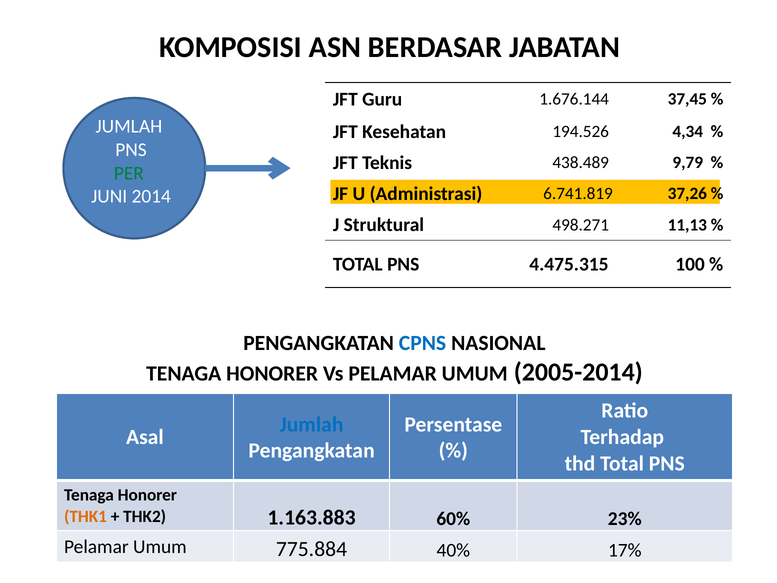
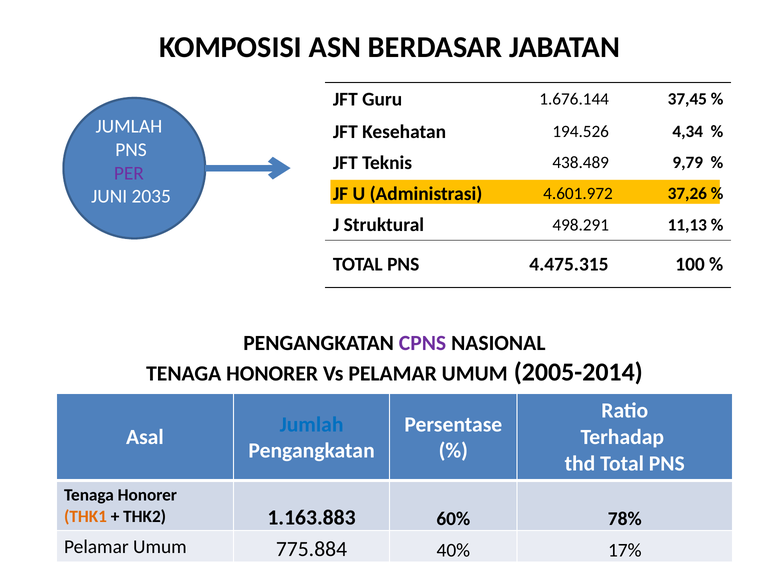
PER colour: green -> purple
6.741.819: 6.741.819 -> 4.601.972
2014: 2014 -> 2035
498.271: 498.271 -> 498.291
CPNS colour: blue -> purple
23%: 23% -> 78%
